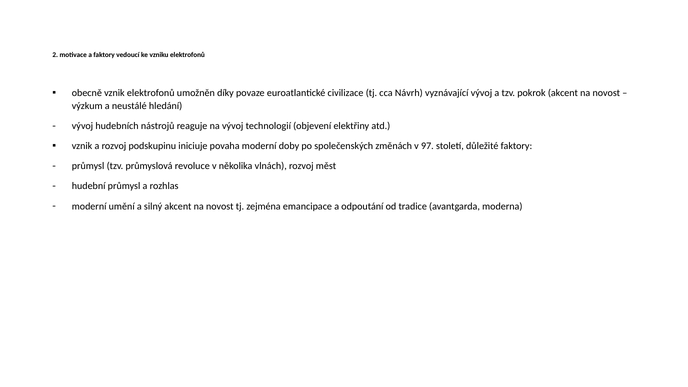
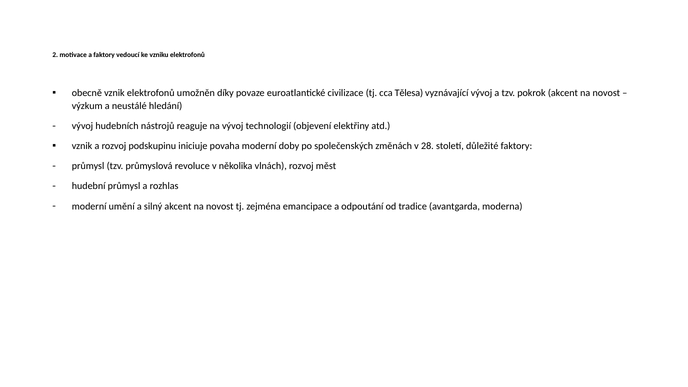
Návrh: Návrh -> Tělesa
97: 97 -> 28
